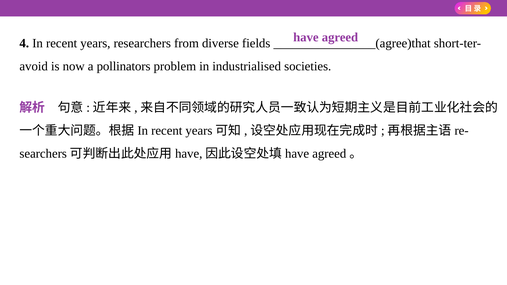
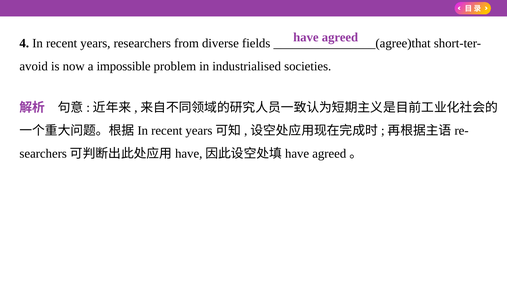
pollinators: pollinators -> impossible
